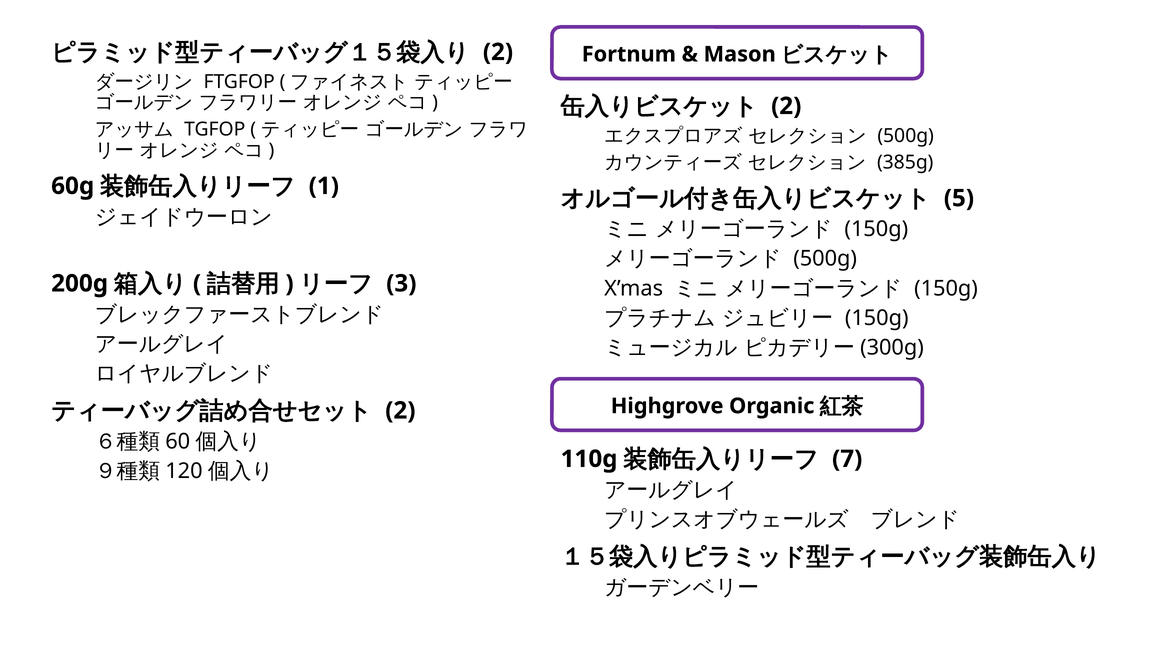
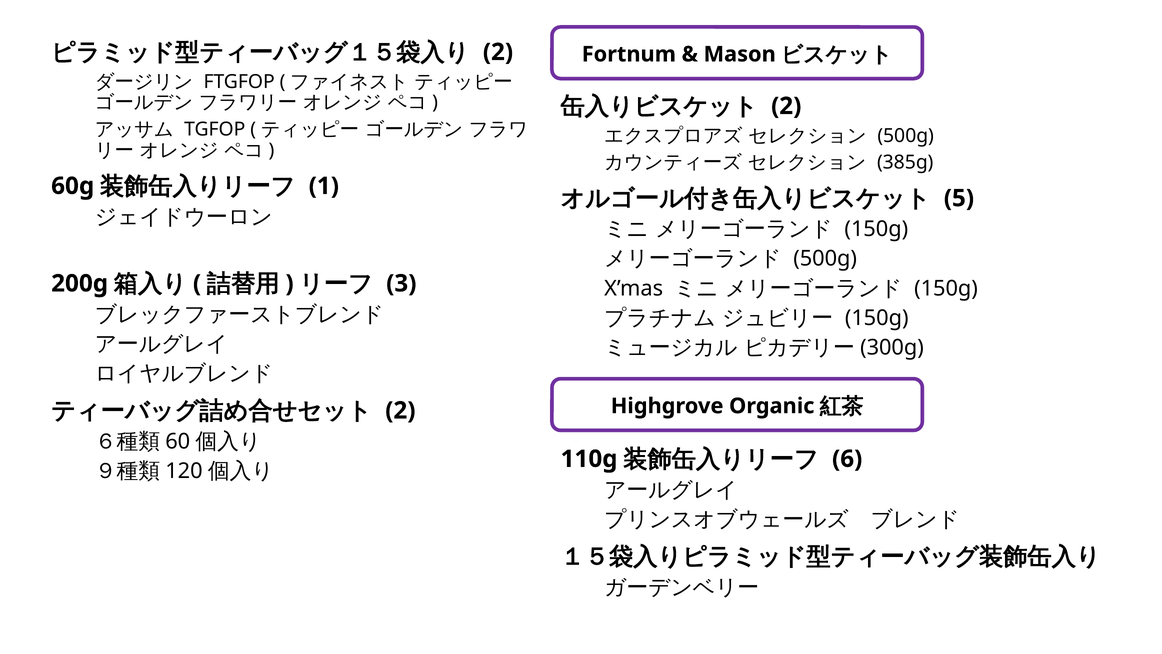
7: 7 -> 6
